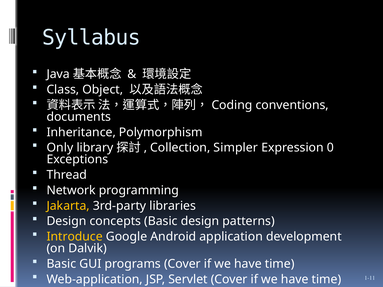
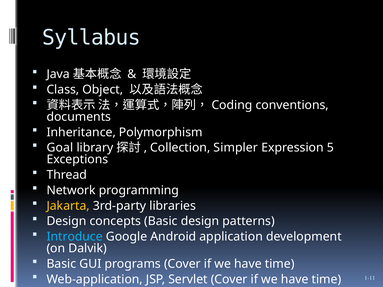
Only: Only -> Goal
0: 0 -> 5
Introduce colour: yellow -> light blue
